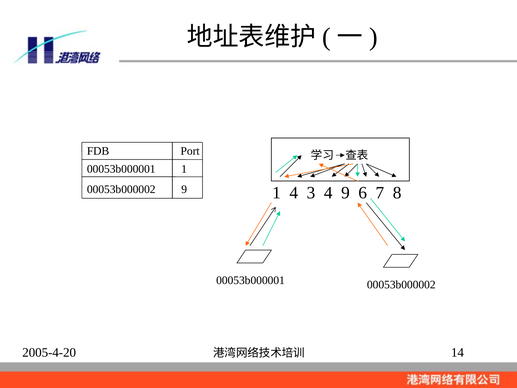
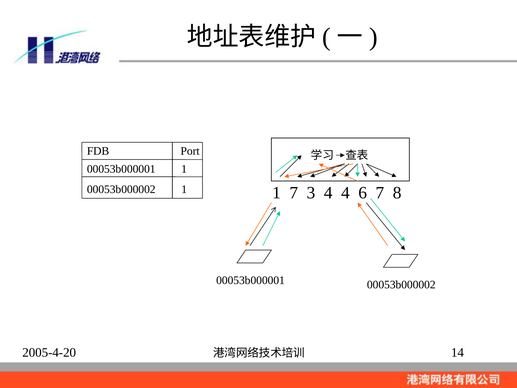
00053b000002 9: 9 -> 1
1 4: 4 -> 7
4 9: 9 -> 4
